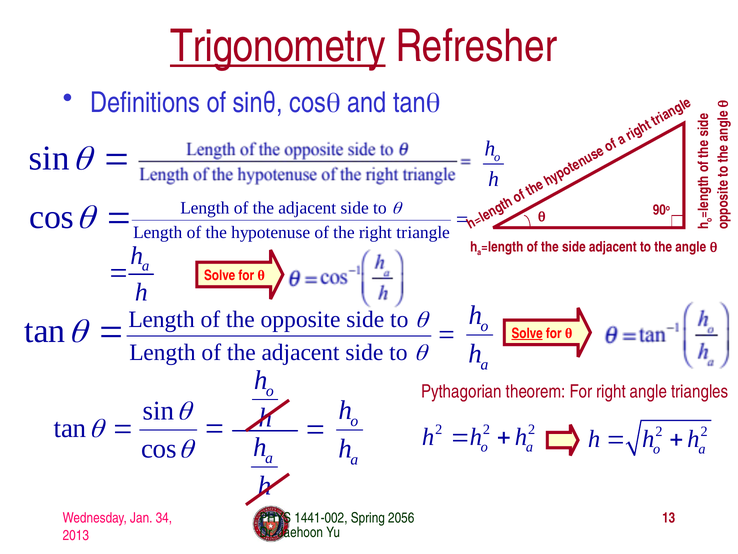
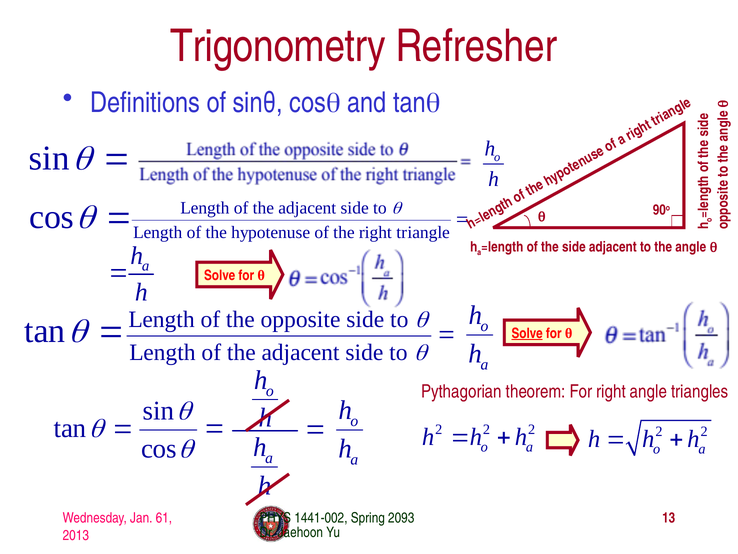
Trigonometry underline: present -> none
34: 34 -> 61
2056: 2056 -> 2093
